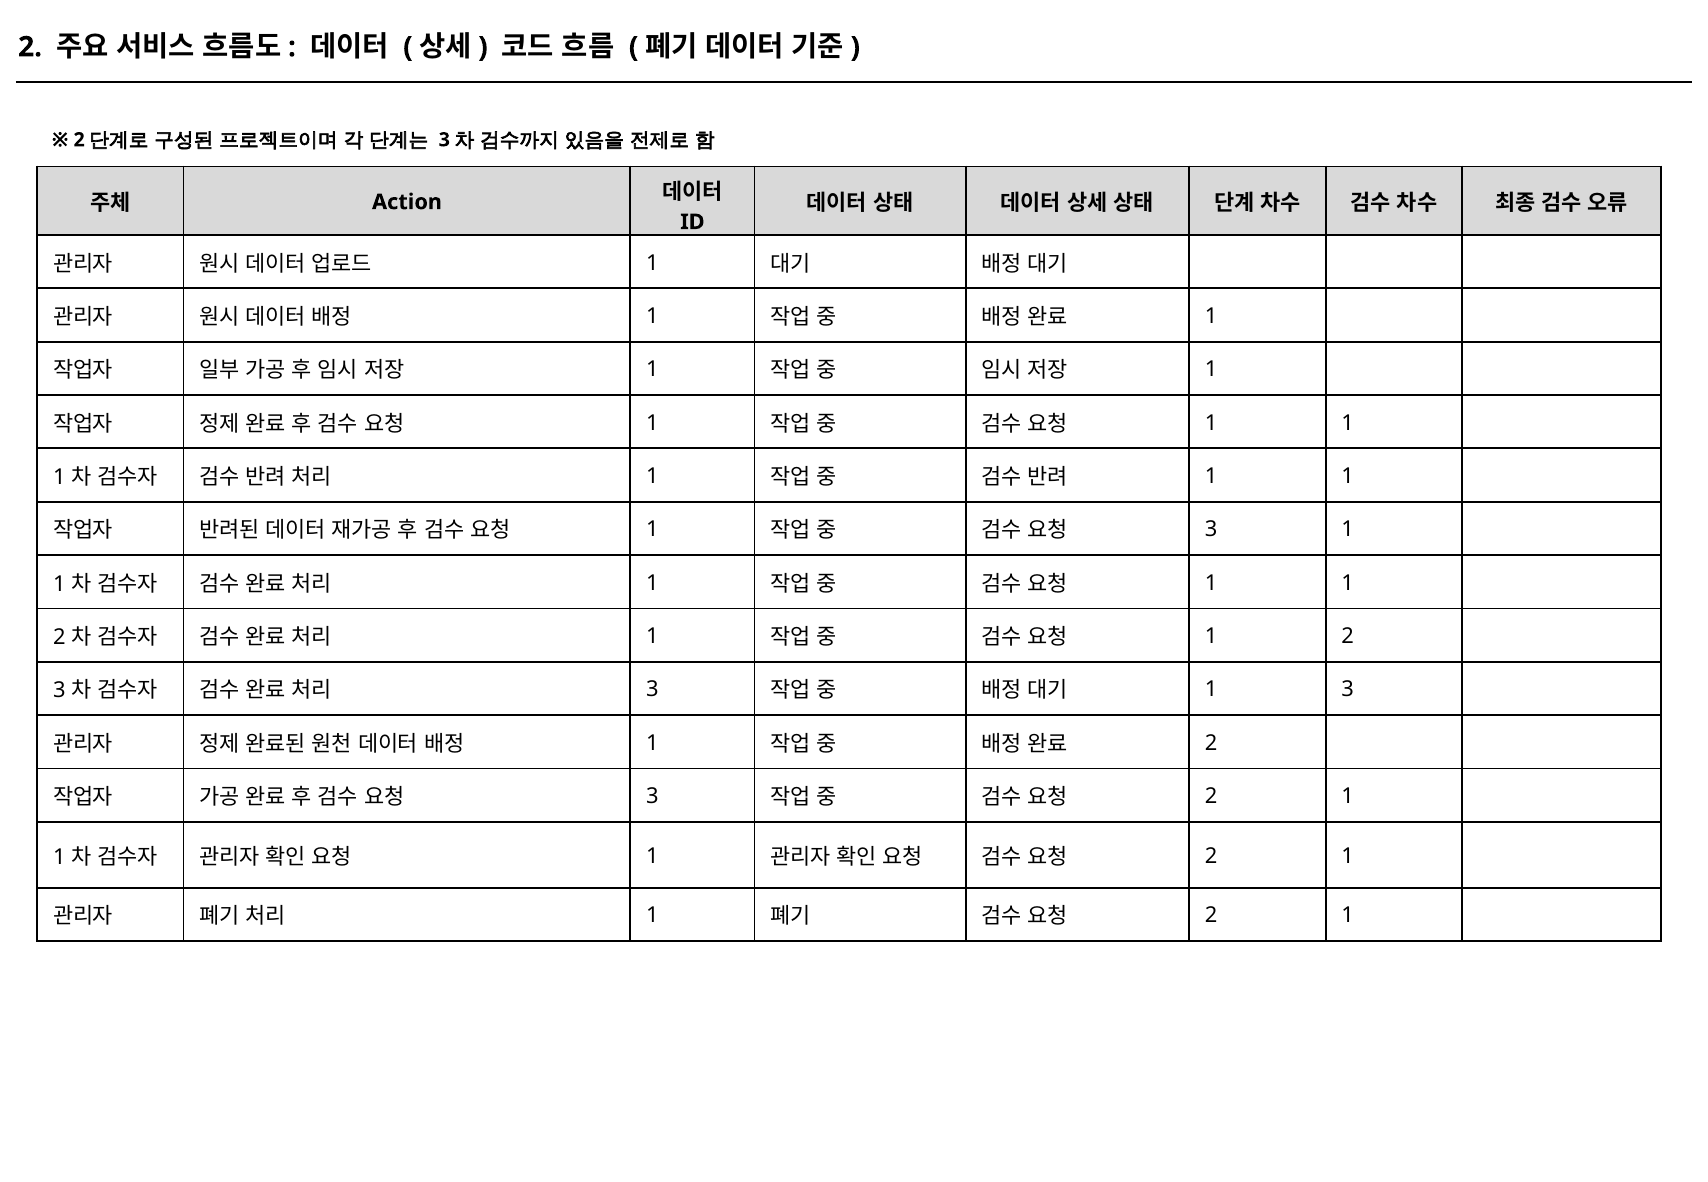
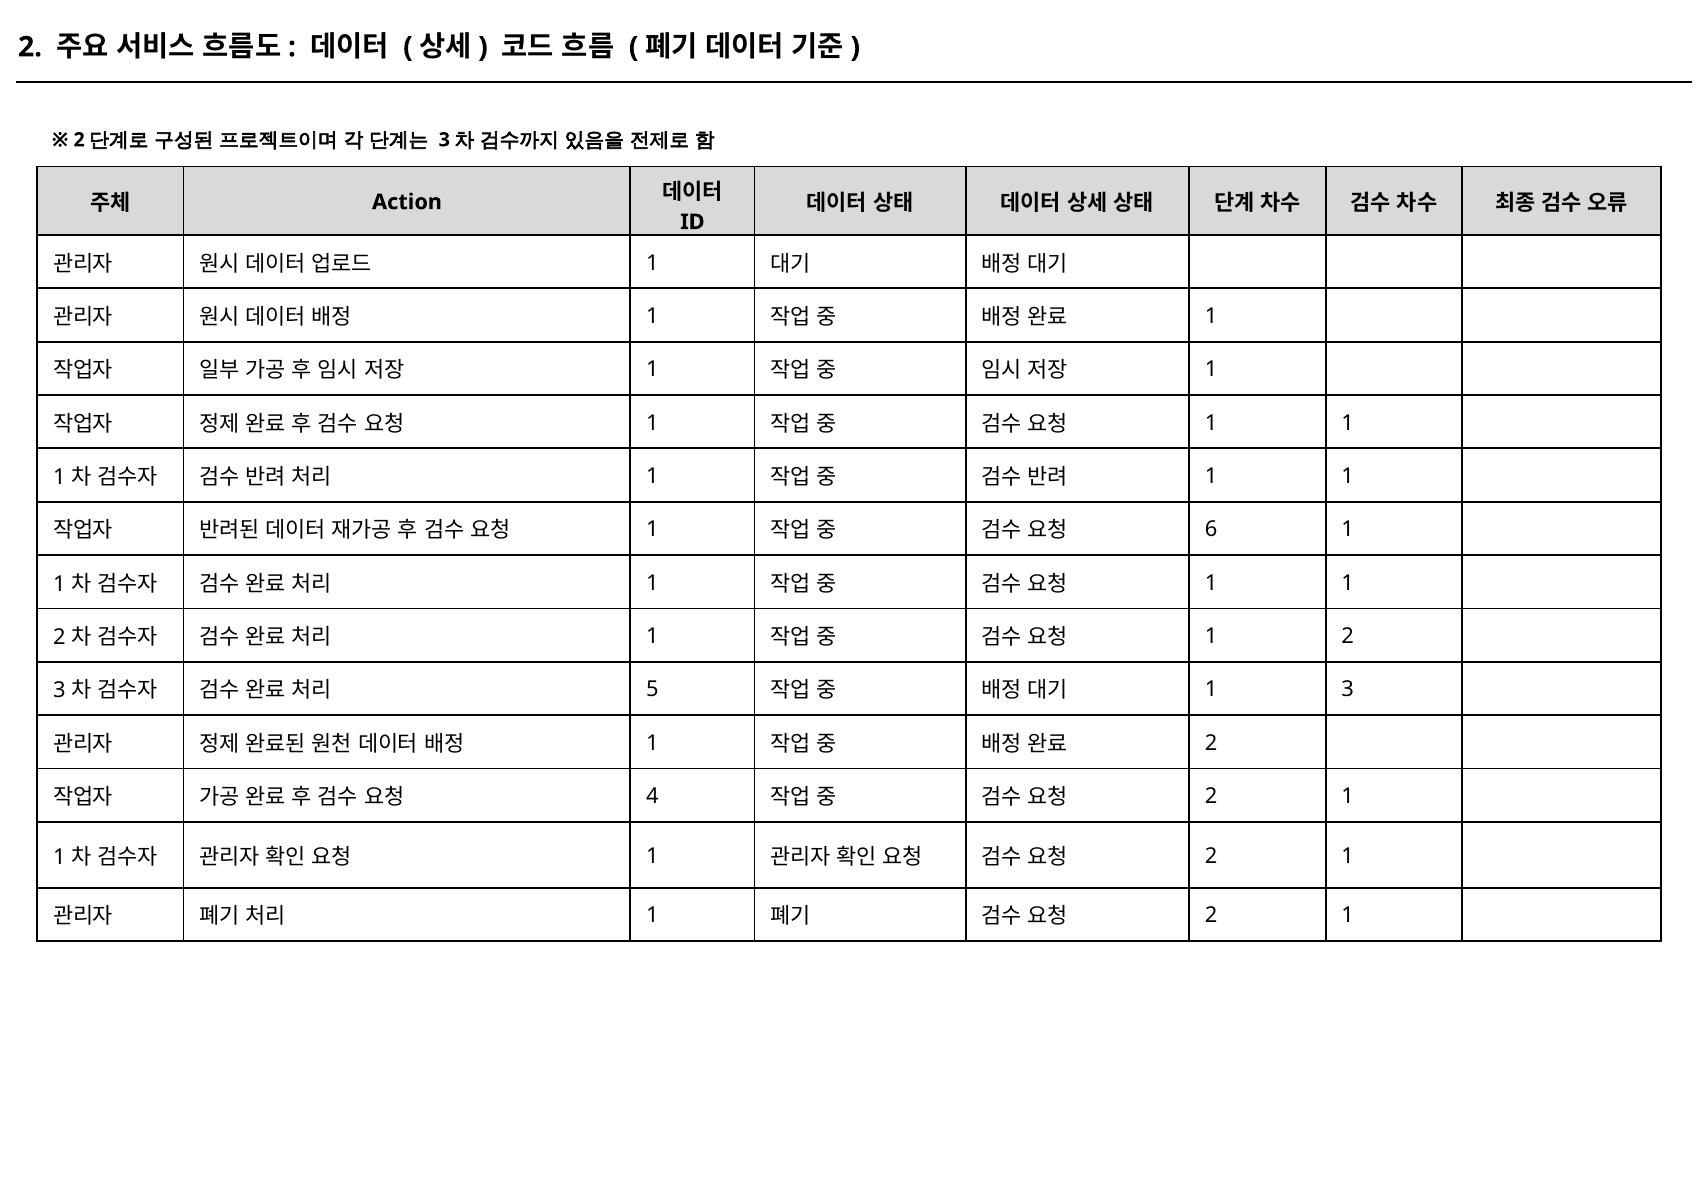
3 at (1211, 530): 3 -> 6
3 at (652, 690): 3 -> 5
3 at (652, 797): 3 -> 4
